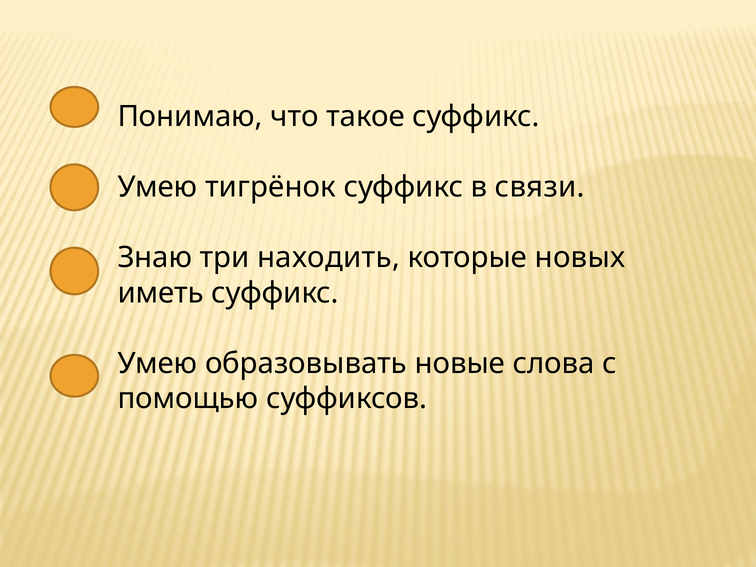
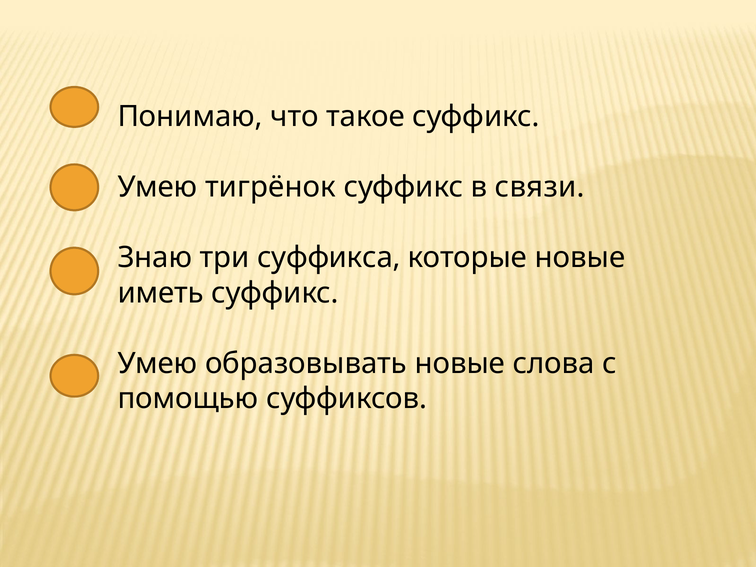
находить: находить -> суффикса
которые новых: новых -> новые
